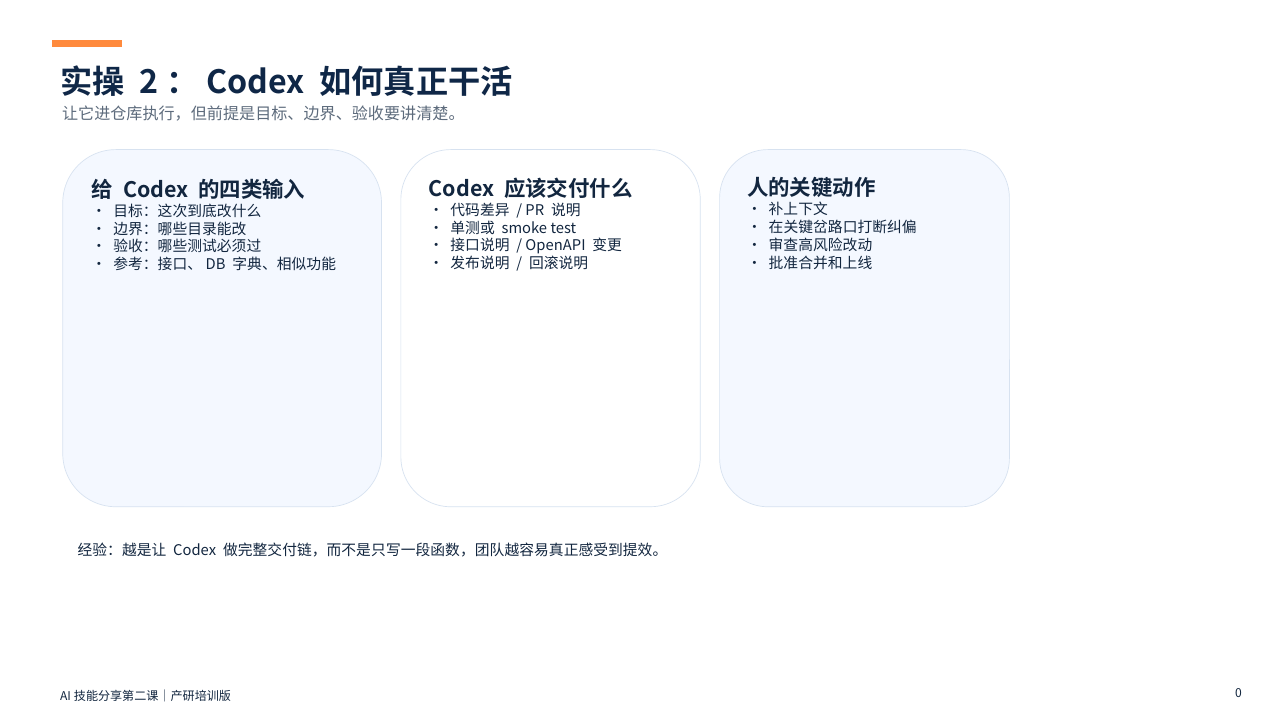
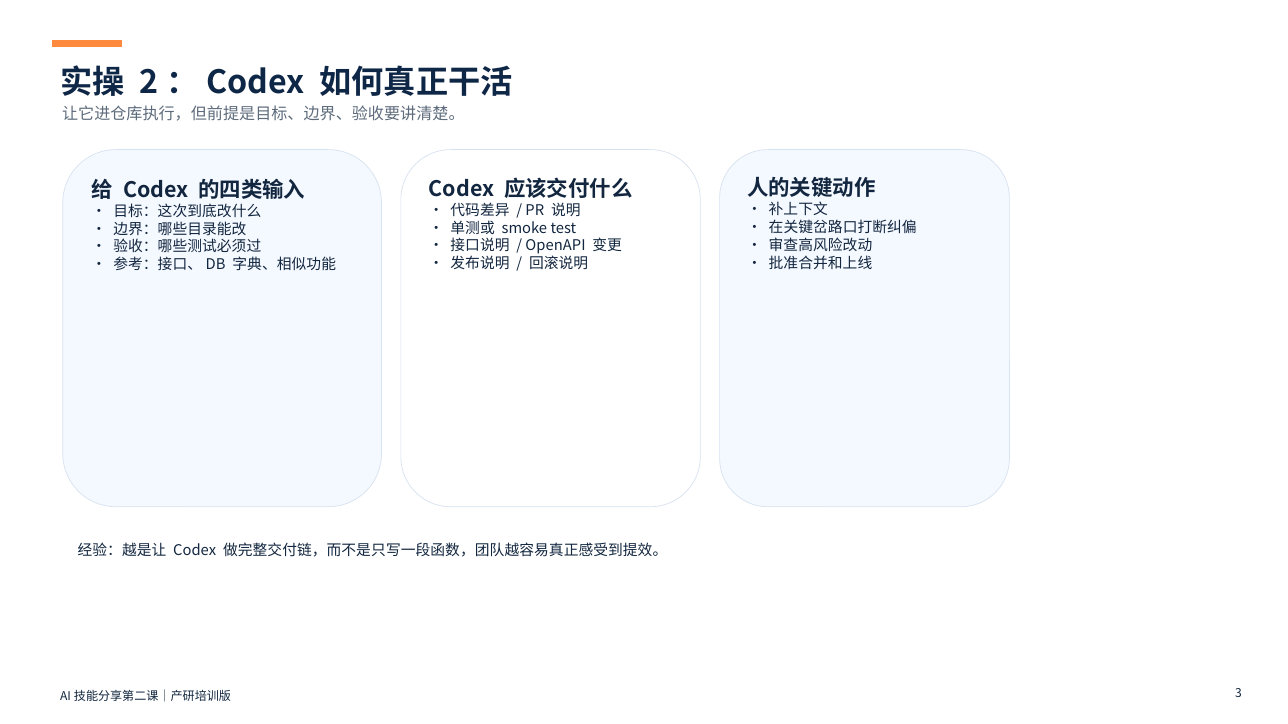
0: 0 -> 3
